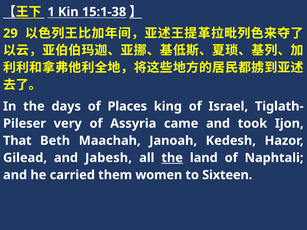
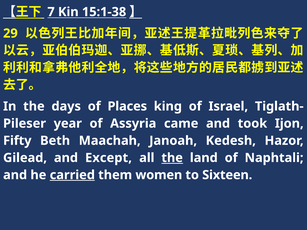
1: 1 -> 7
very: very -> year
That: That -> Fifty
Jabesh: Jabesh -> Except
carried underline: none -> present
